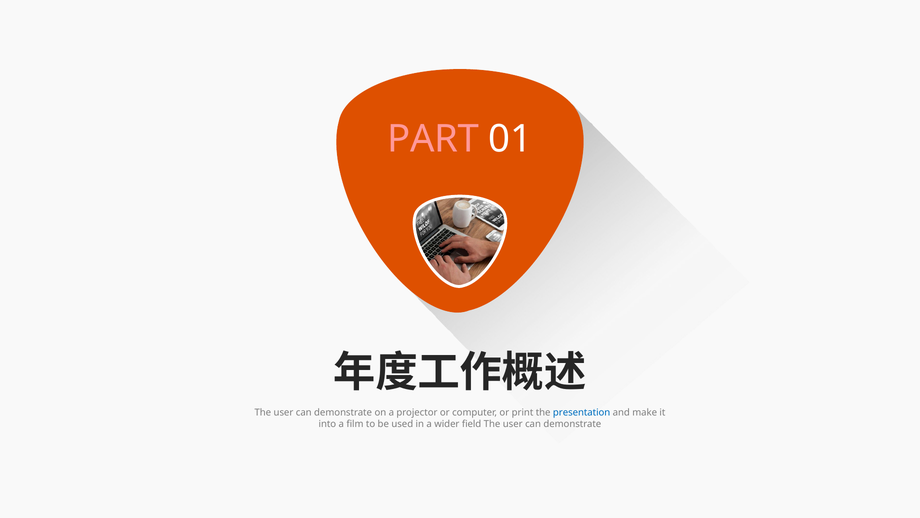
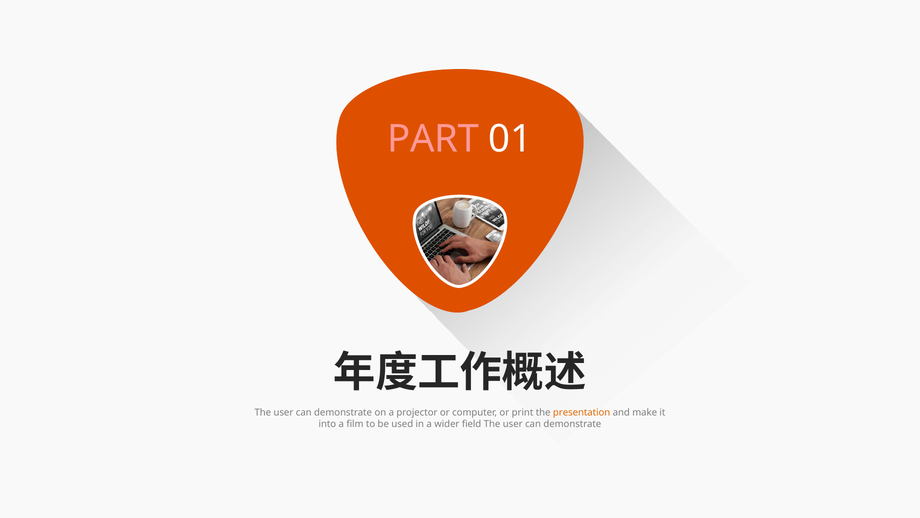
presentation colour: blue -> orange
